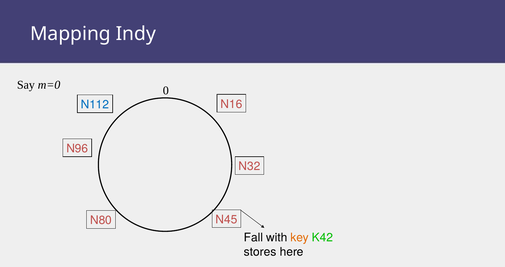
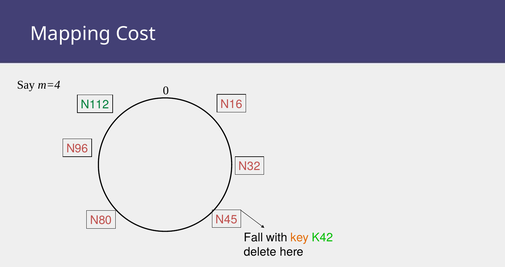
Indy: Indy -> Cost
m=0: m=0 -> m=4
N112 colour: blue -> green
stores: stores -> delete
